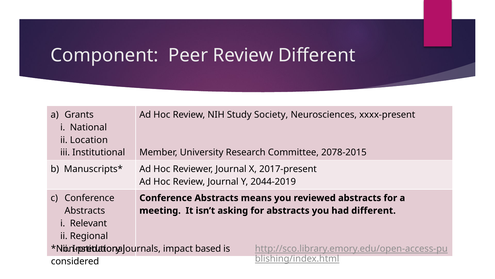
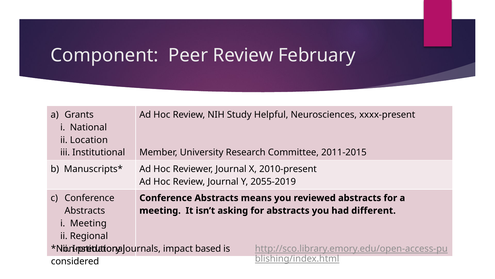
Review Different: Different -> February
Society: Society -> Helpful
2078-2015: 2078-2015 -> 2011-2015
2017-present: 2017-present -> 2010-present
2044-2019: 2044-2019 -> 2055-2019
i Relevant: Relevant -> Meeting
